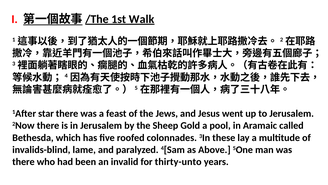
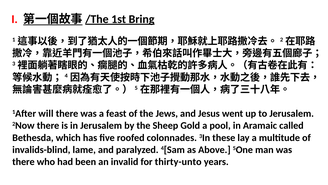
Walk: Walk -> Bring
star: star -> will
